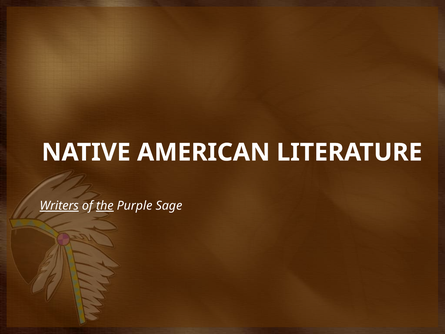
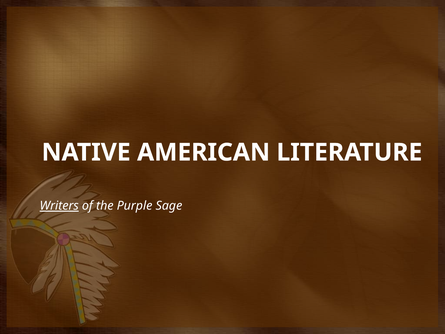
the underline: present -> none
